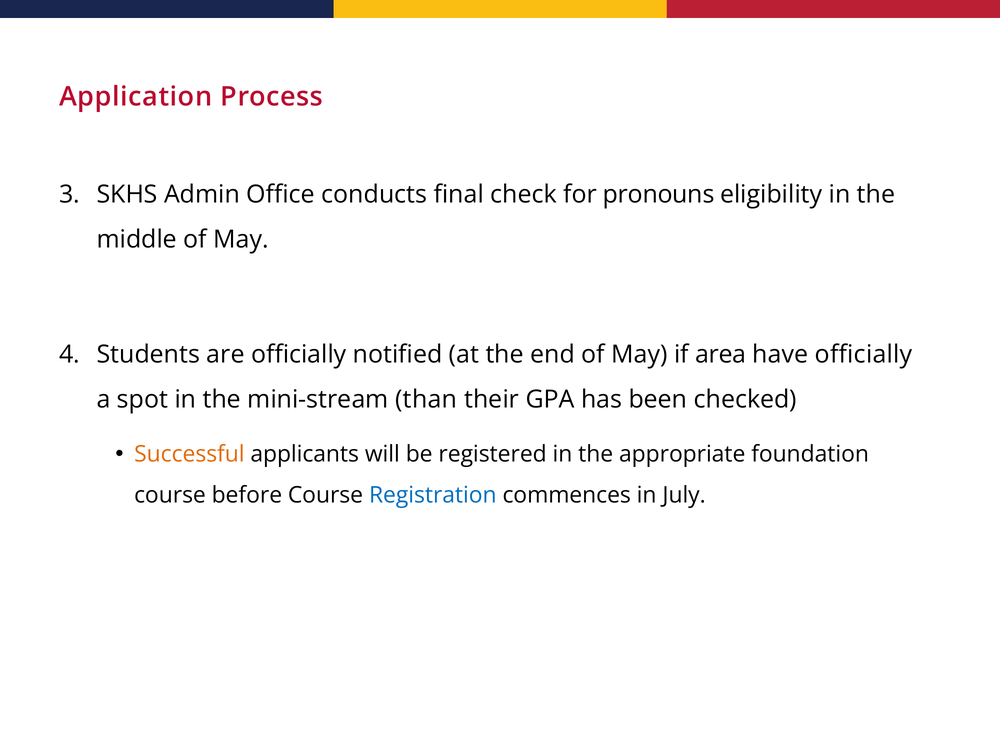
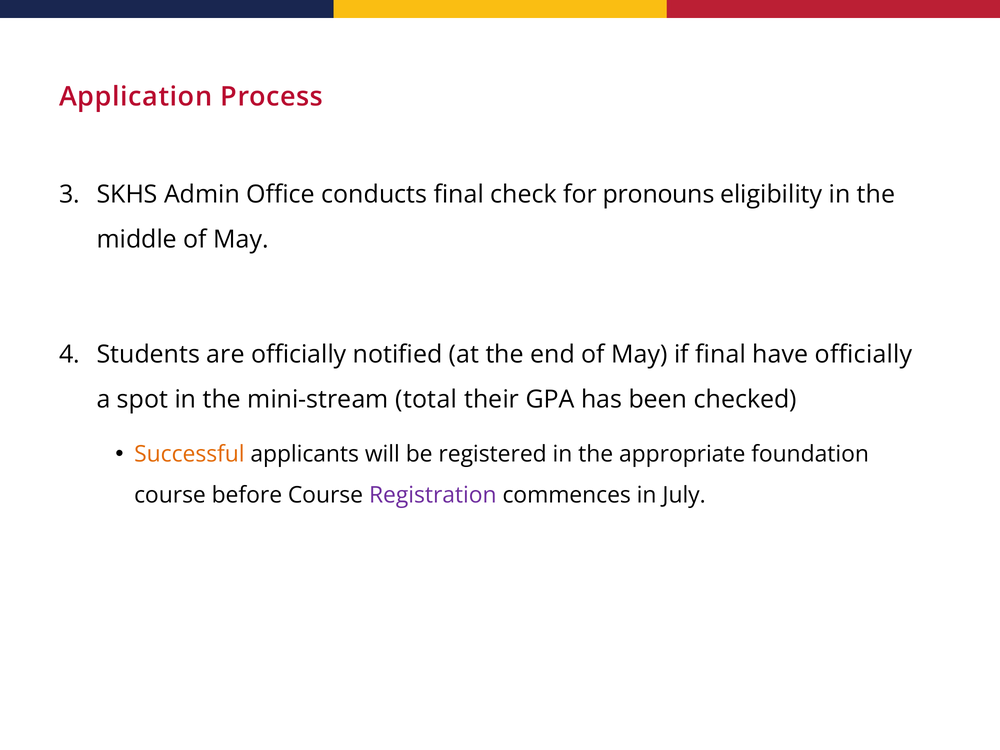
if area: area -> final
than: than -> total
Registration colour: blue -> purple
